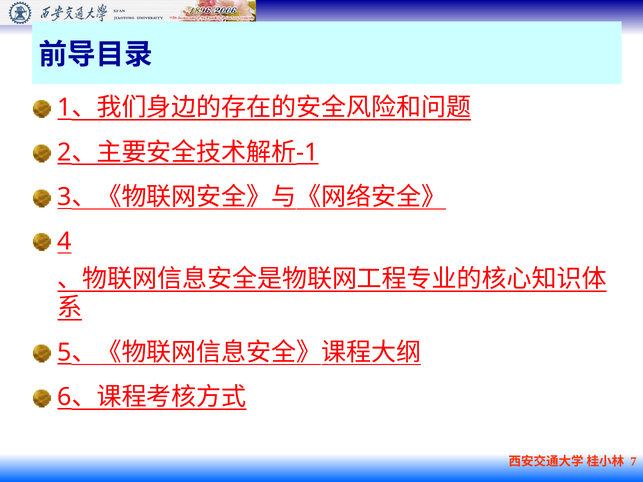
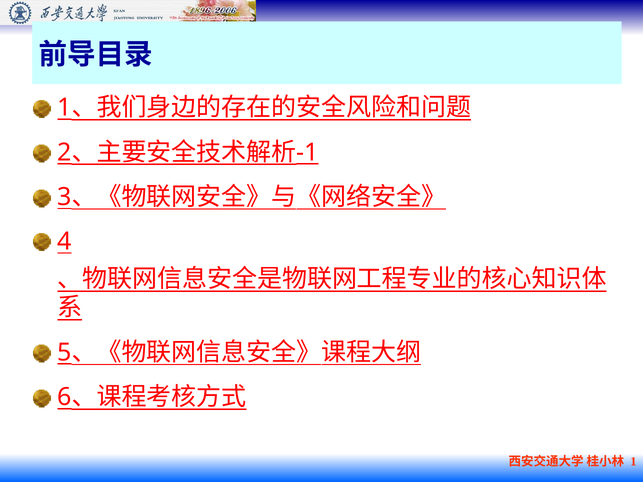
7 at (633, 462): 7 -> 1
